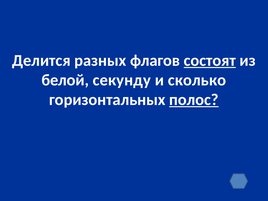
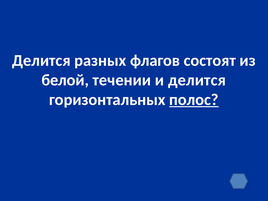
состоят underline: present -> none
секунду: секунду -> течении
и сколько: сколько -> делится
